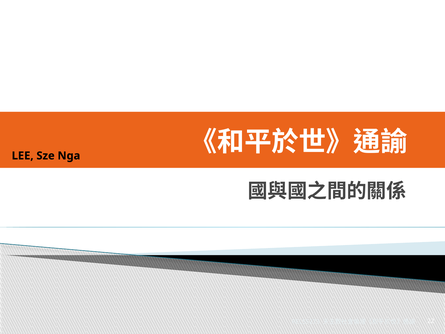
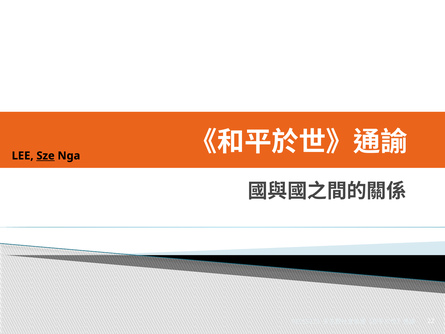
Sze underline: none -> present
